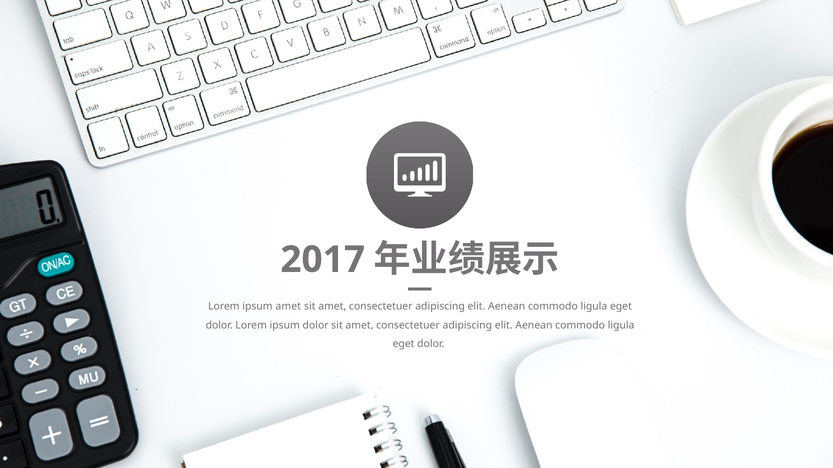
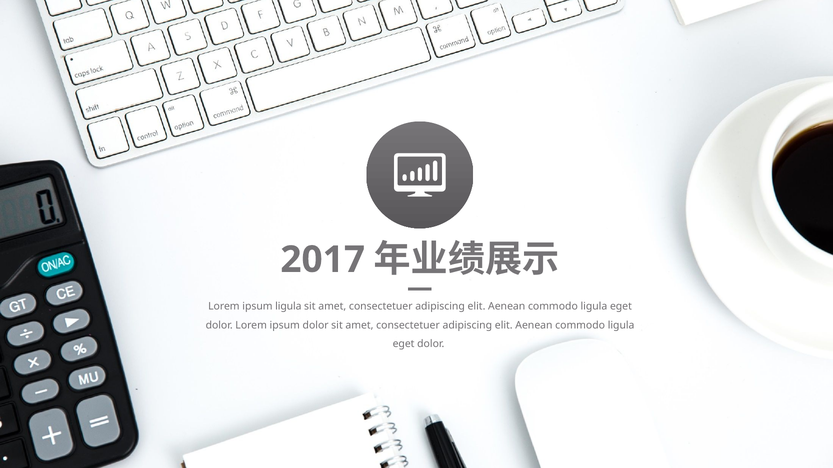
ipsum amet: amet -> ligula
